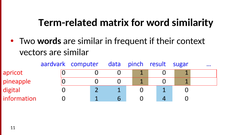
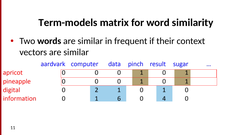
Term-related: Term-related -> Term-models
